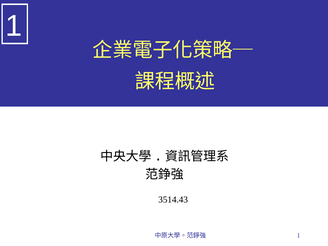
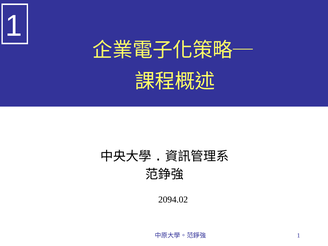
3514.43: 3514.43 -> 2094.02
